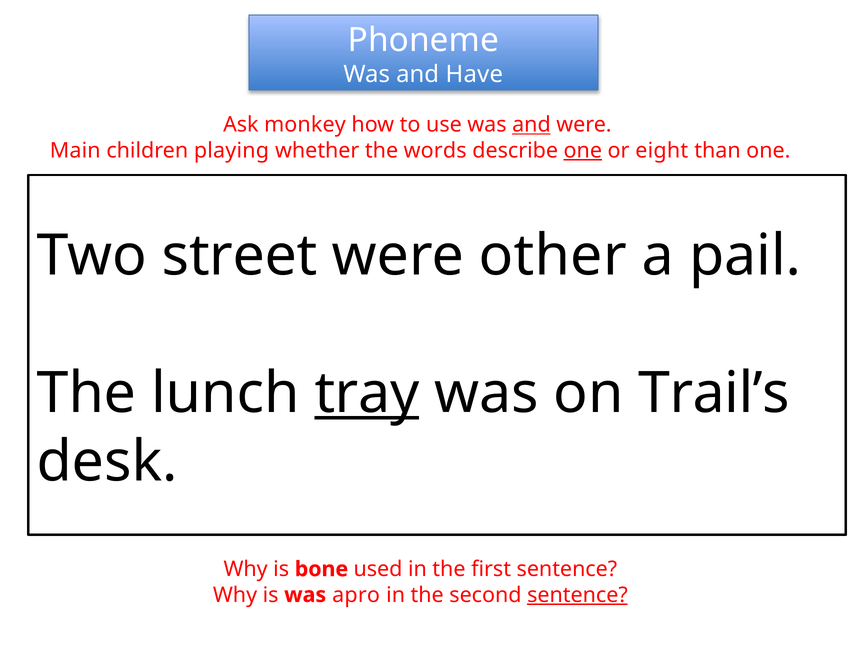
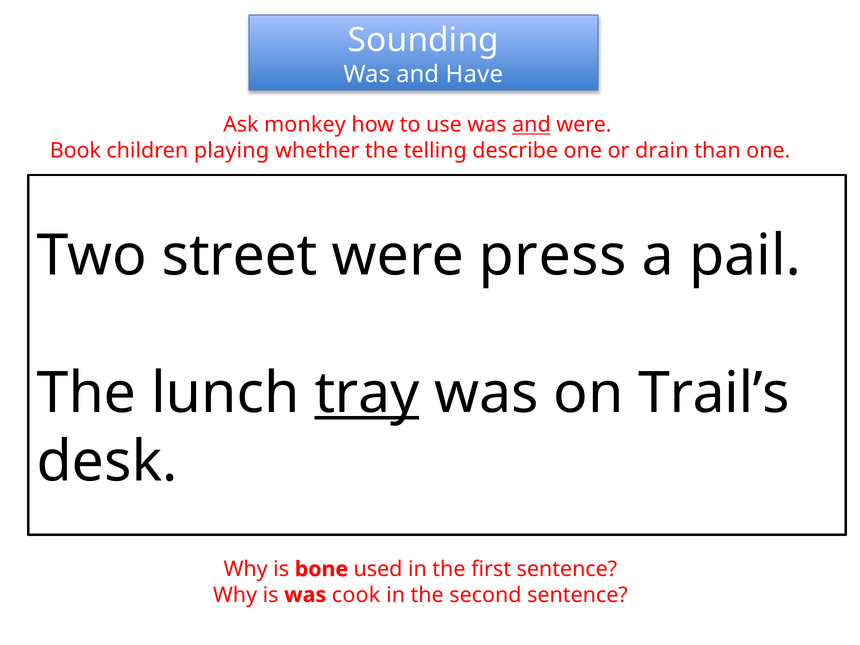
Phoneme: Phoneme -> Sounding
Main: Main -> Book
words: words -> telling
one at (583, 151) underline: present -> none
eight: eight -> drain
other: other -> press
apro: apro -> cook
sentence at (577, 595) underline: present -> none
